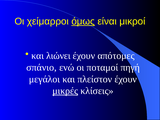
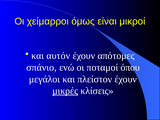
όμως underline: present -> none
λιώνει: λιώνει -> αυτόν
πηγή: πηγή -> όπου
